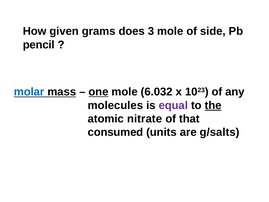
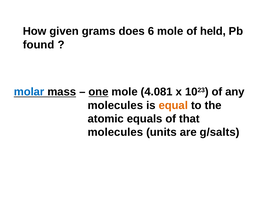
3: 3 -> 6
side: side -> held
pencil: pencil -> found
6.032: 6.032 -> 4.081
equal colour: purple -> orange
the underline: present -> none
nitrate: nitrate -> equals
consumed at (115, 132): consumed -> molecules
